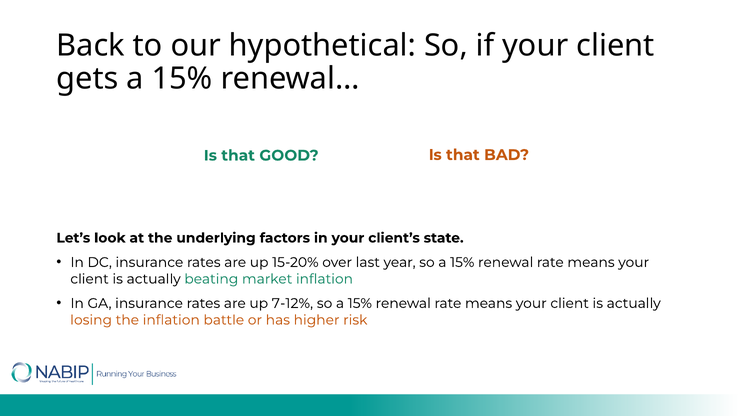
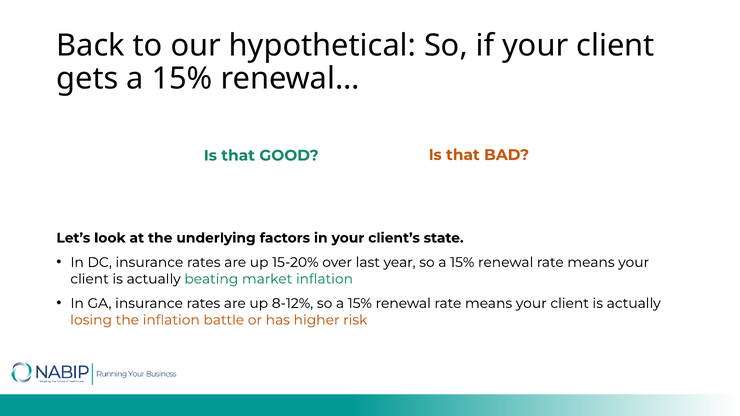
7-12%: 7-12% -> 8-12%
